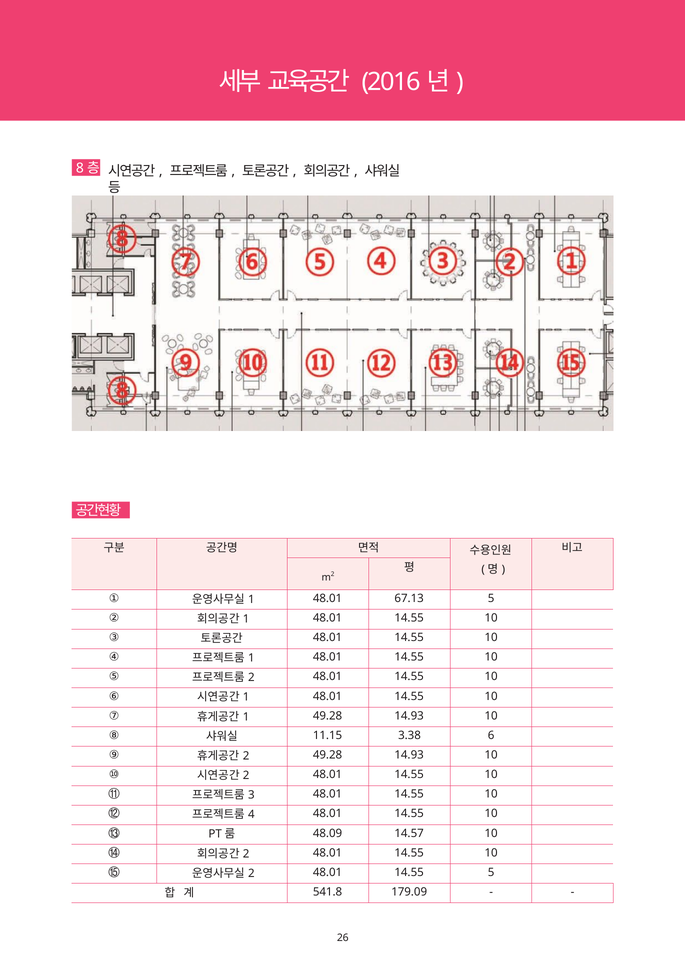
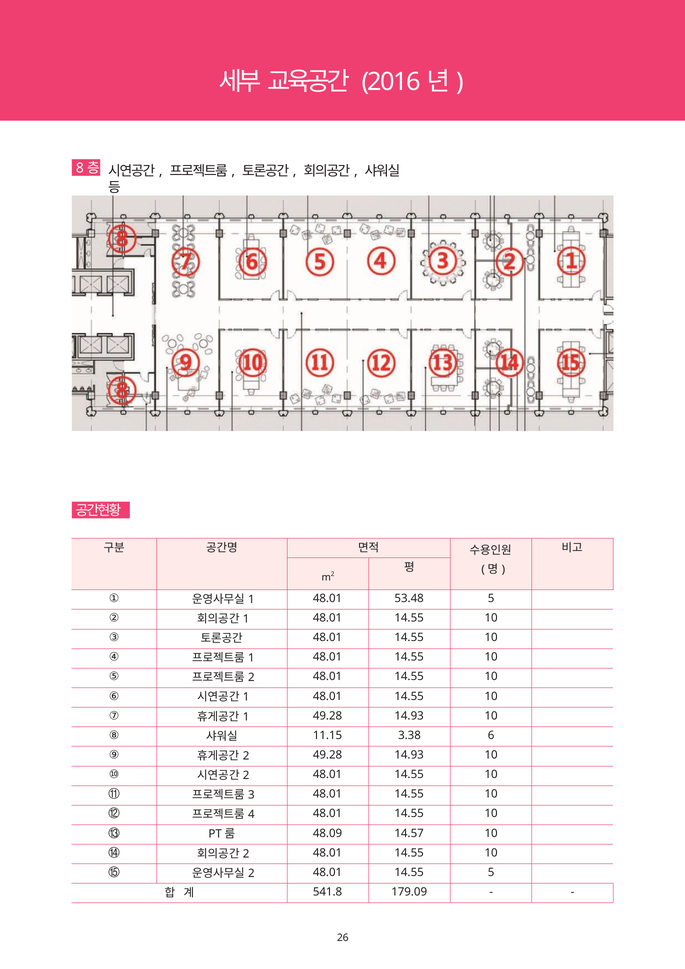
67.13: 67.13 -> 53.48
